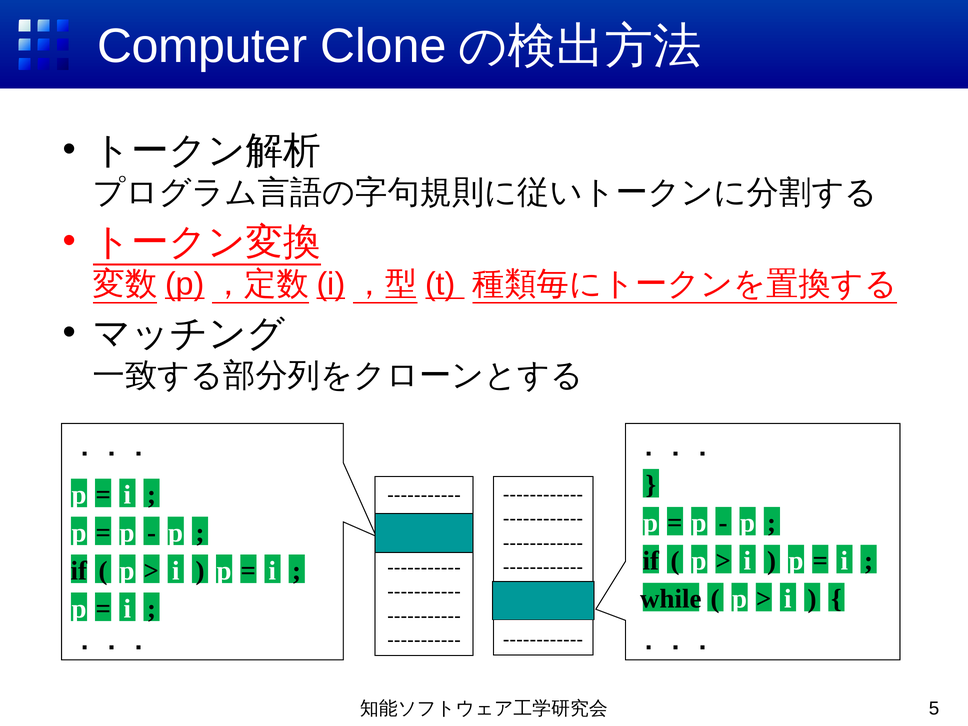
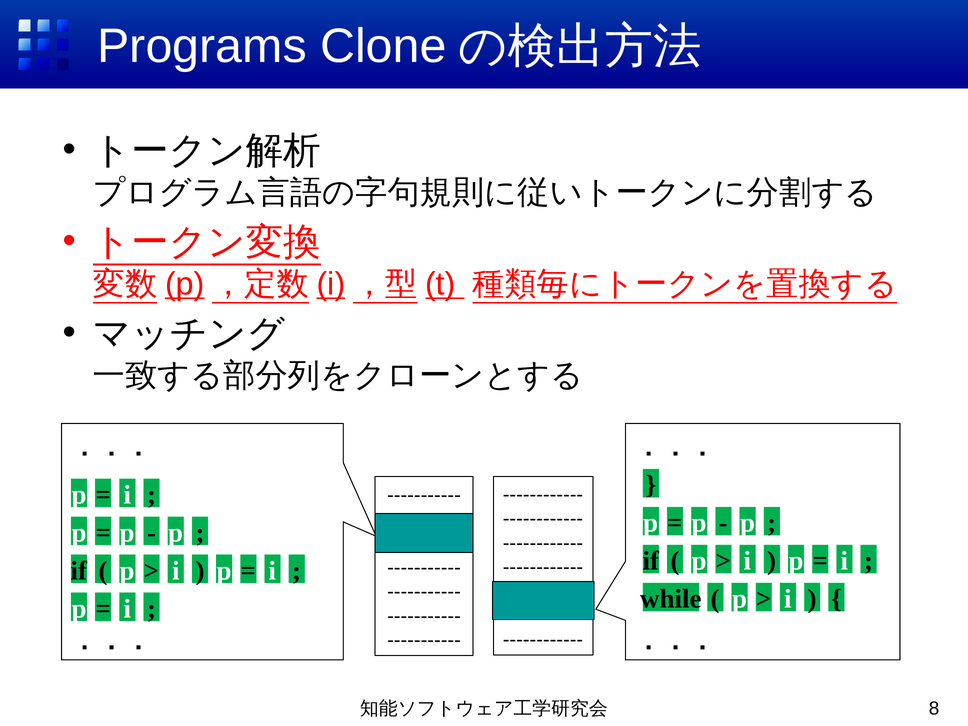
Computer: Computer -> Programs
5: 5 -> 8
